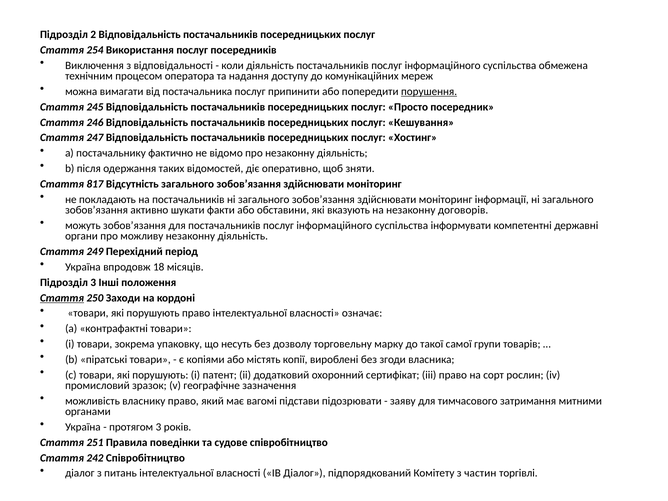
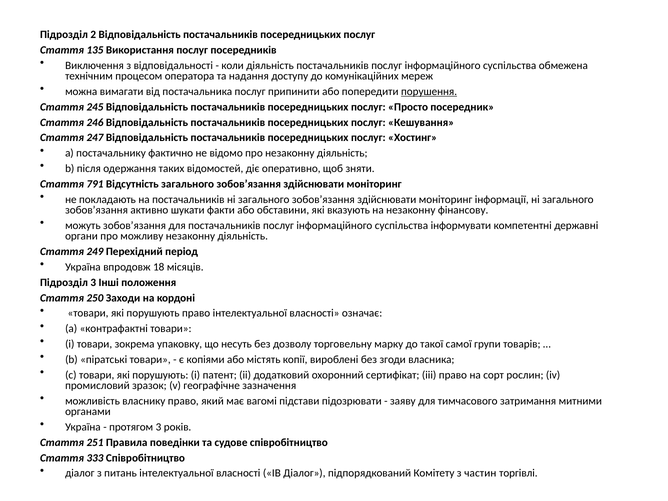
254: 254 -> 135
817: 817 -> 791
договорів: договорів -> фінансову
Стаття at (62, 298) underline: present -> none
242: 242 -> 333
